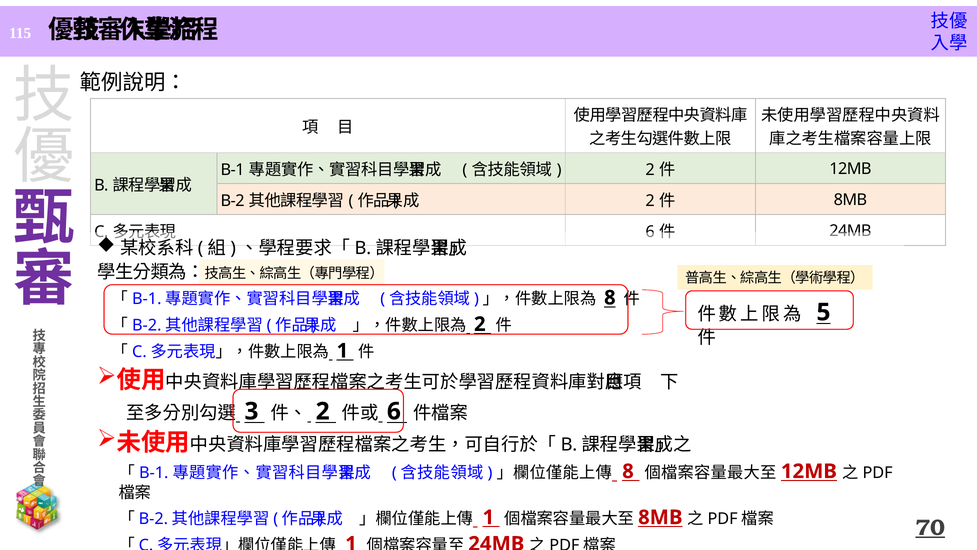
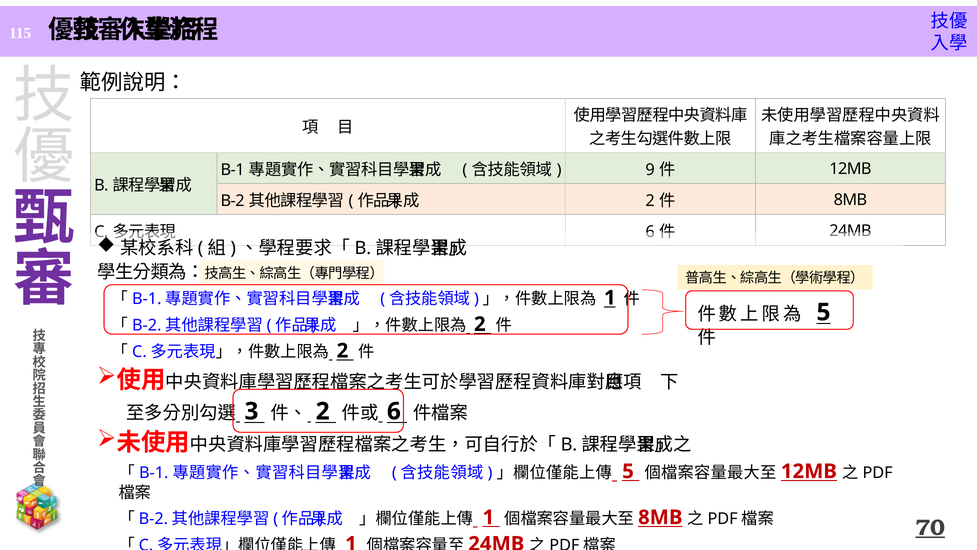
2 at (650, 170): 2 -> 9
8 at (610, 297): 8 -> 1
1 at (342, 350): 1 -> 2
8 at (628, 471): 8 -> 5
